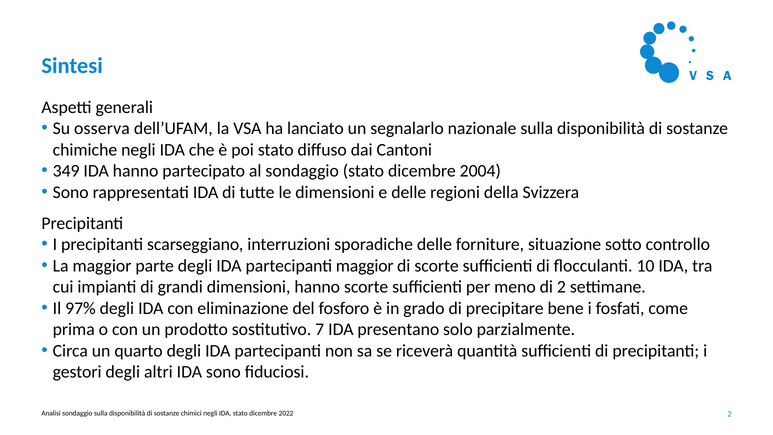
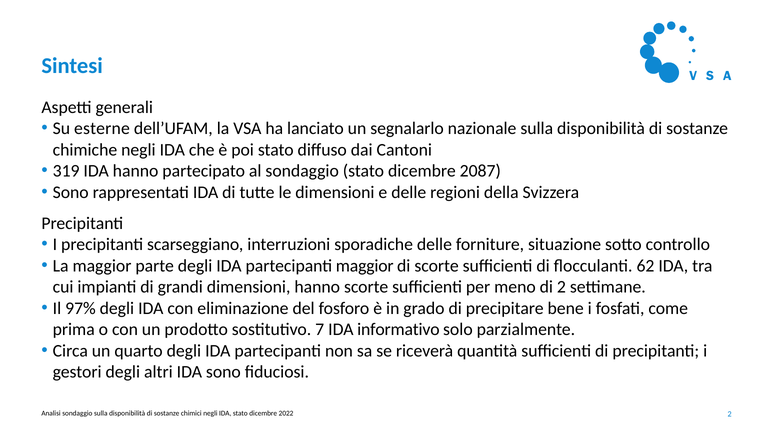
osserva: osserva -> esterne
349: 349 -> 319
2004: 2004 -> 2087
10: 10 -> 62
presentano: presentano -> informativo
